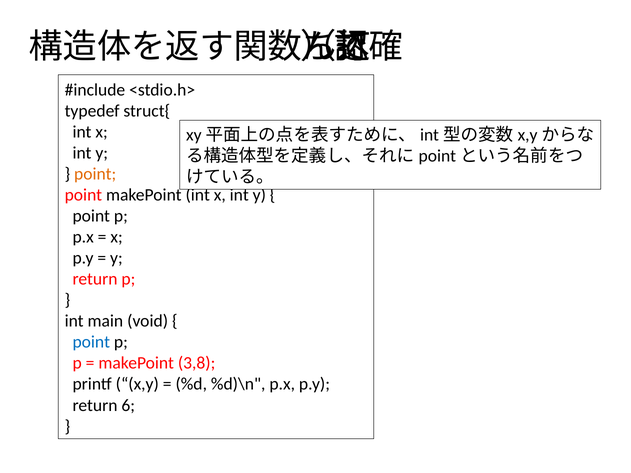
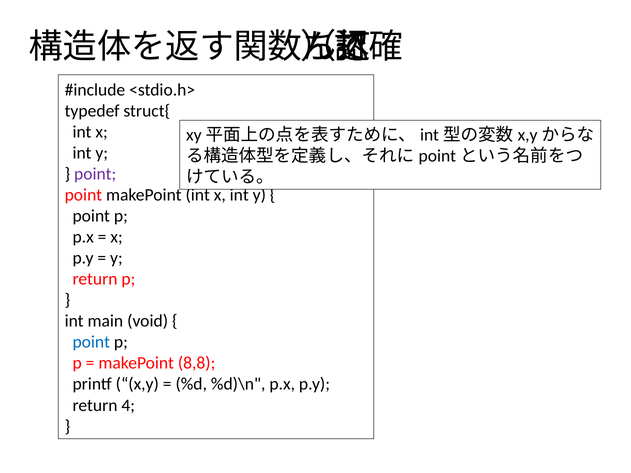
point at (95, 174) colour: orange -> purple
3,8: 3,8 -> 8,8
6: 6 -> 4
